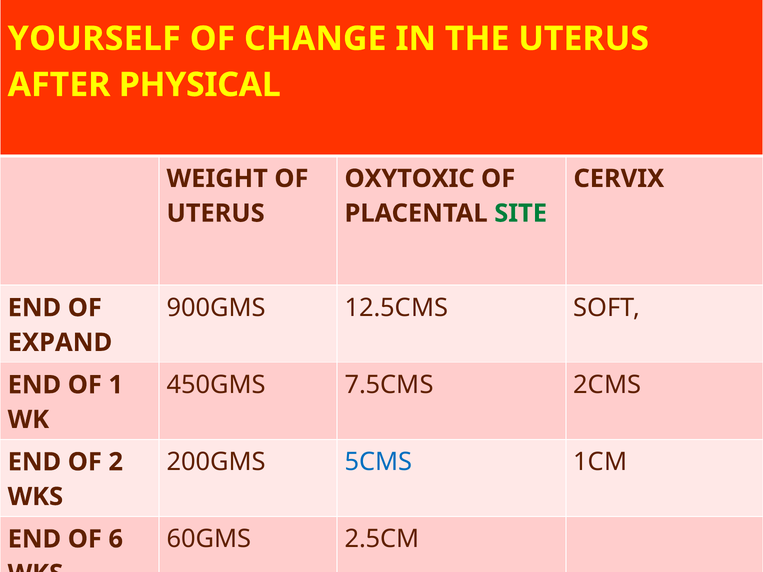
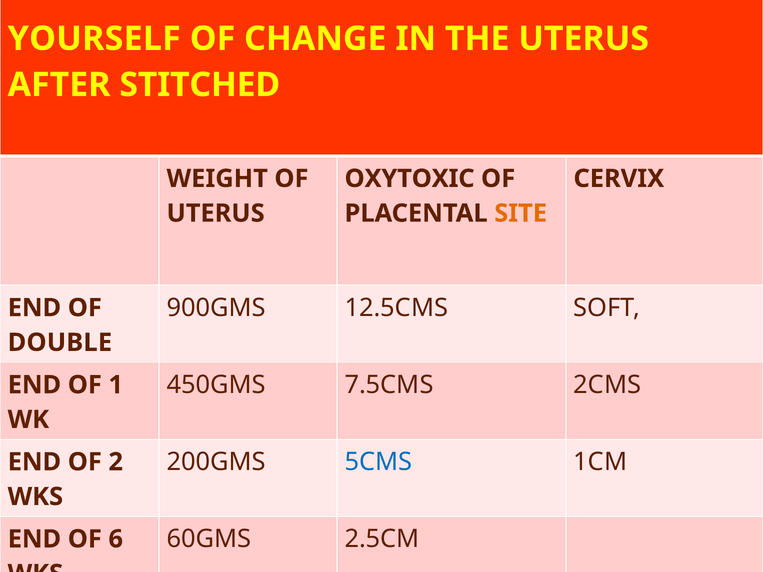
PHYSICAL: PHYSICAL -> STITCHED
SITE colour: green -> orange
EXPAND: EXPAND -> DOUBLE
